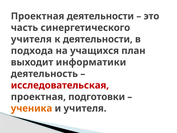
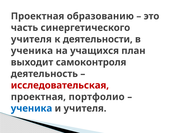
Проектная деятельности: деятельности -> образованию
подхода at (32, 51): подхода -> ученика
информатики: информатики -> самоконтроля
подготовки: подготовки -> портфолио
ученика at (31, 108) colour: orange -> blue
